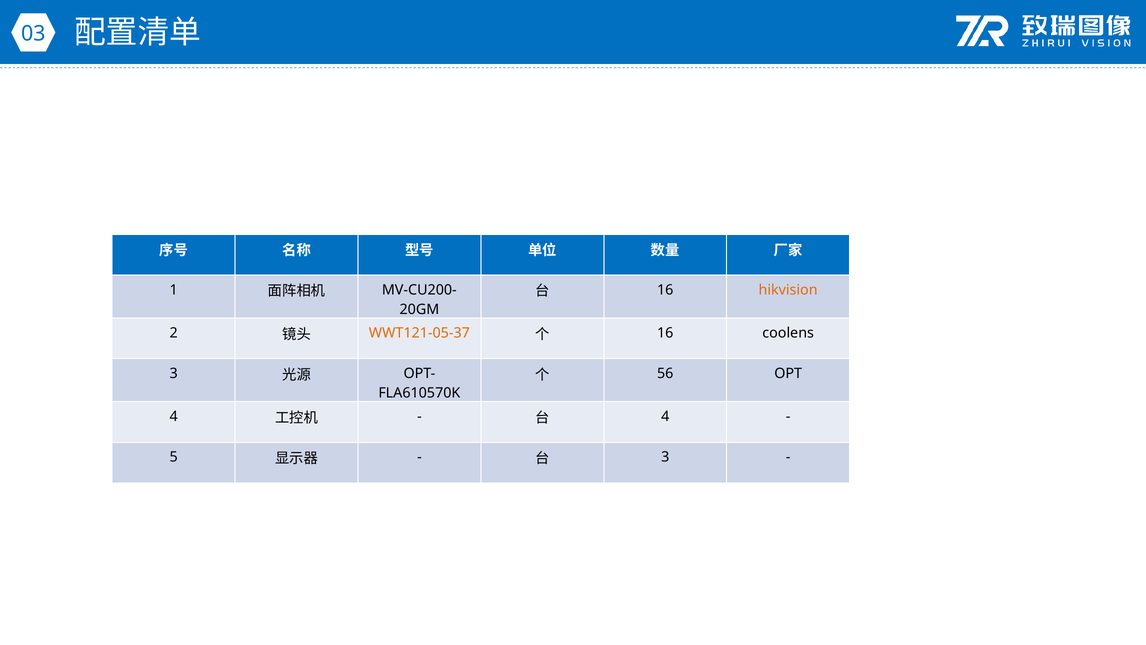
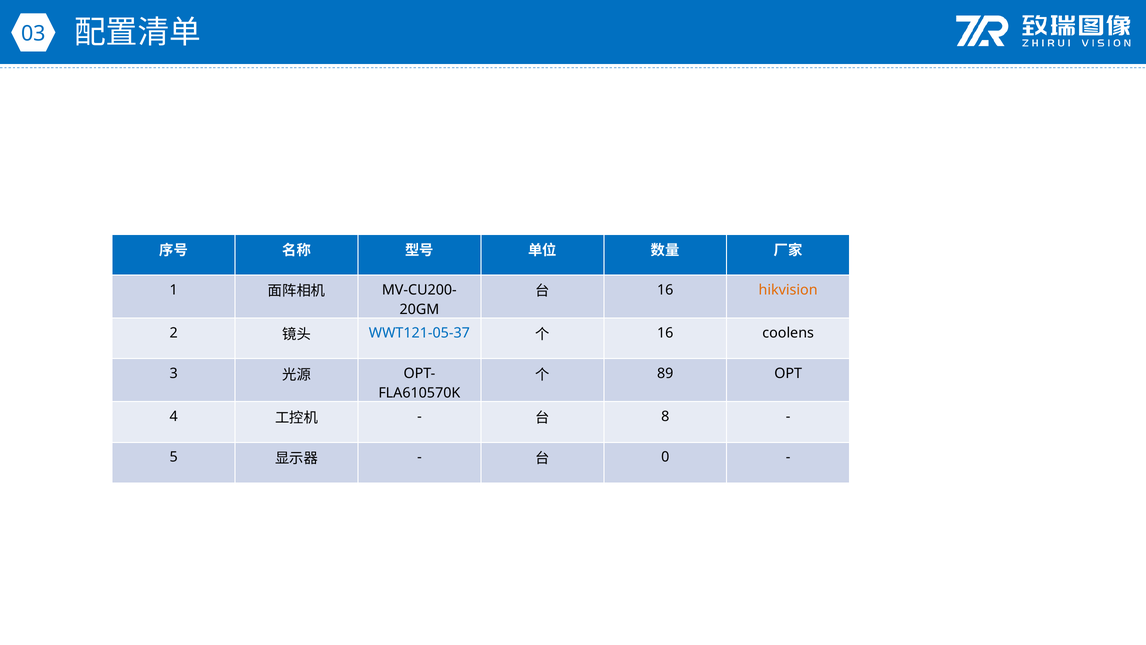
WWT121-05-37 colour: orange -> blue
56: 56 -> 89
4 at (665, 416): 4 -> 8
3 at (665, 457): 3 -> 0
